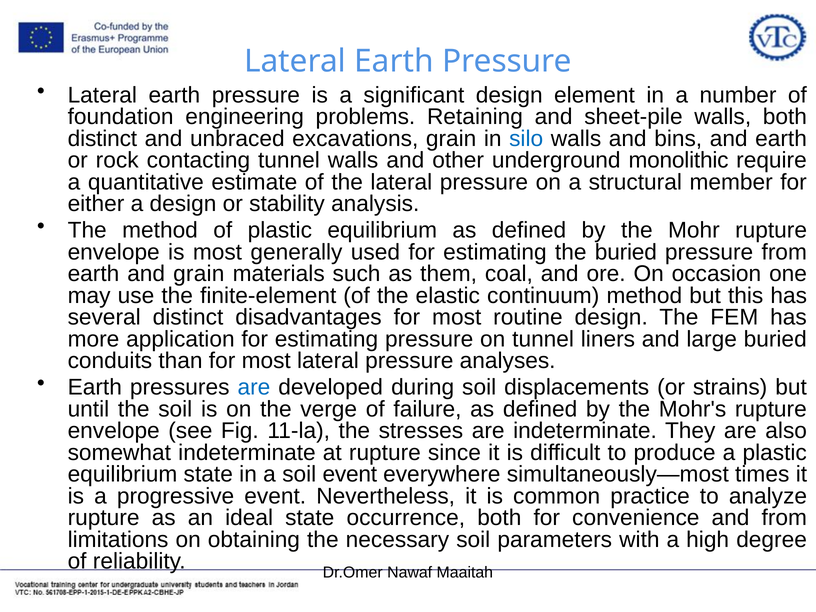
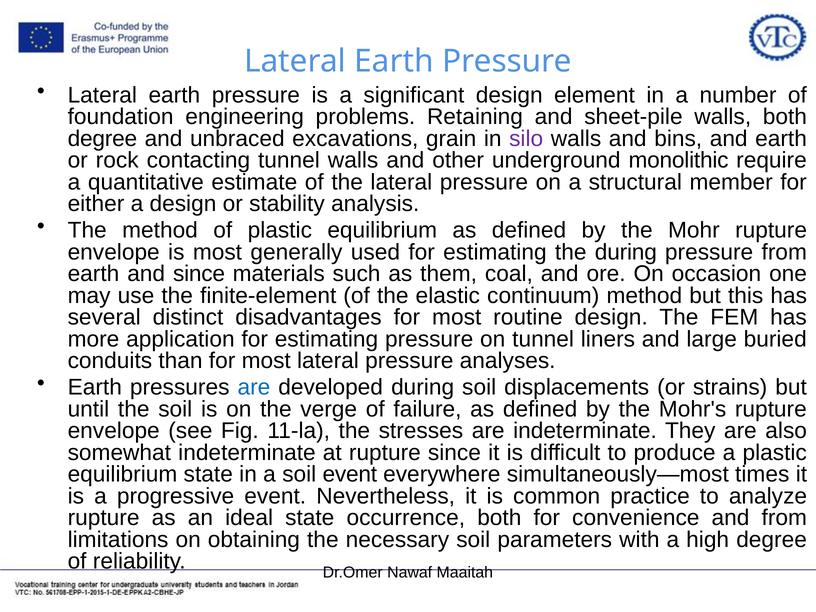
distinct at (102, 139): distinct -> degree
silo colour: blue -> purple
the buried: buried -> during
and grain: grain -> since
